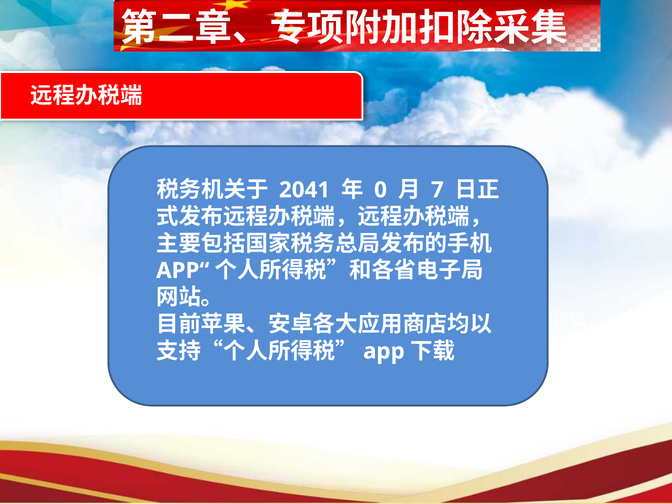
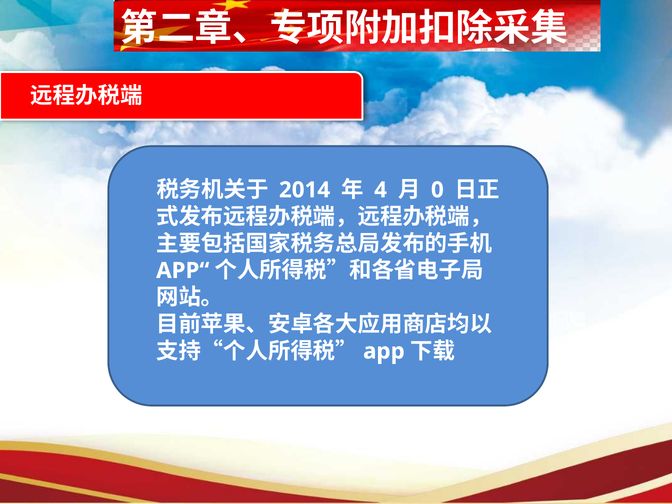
2041: 2041 -> 2014
0: 0 -> 4
7: 7 -> 0
